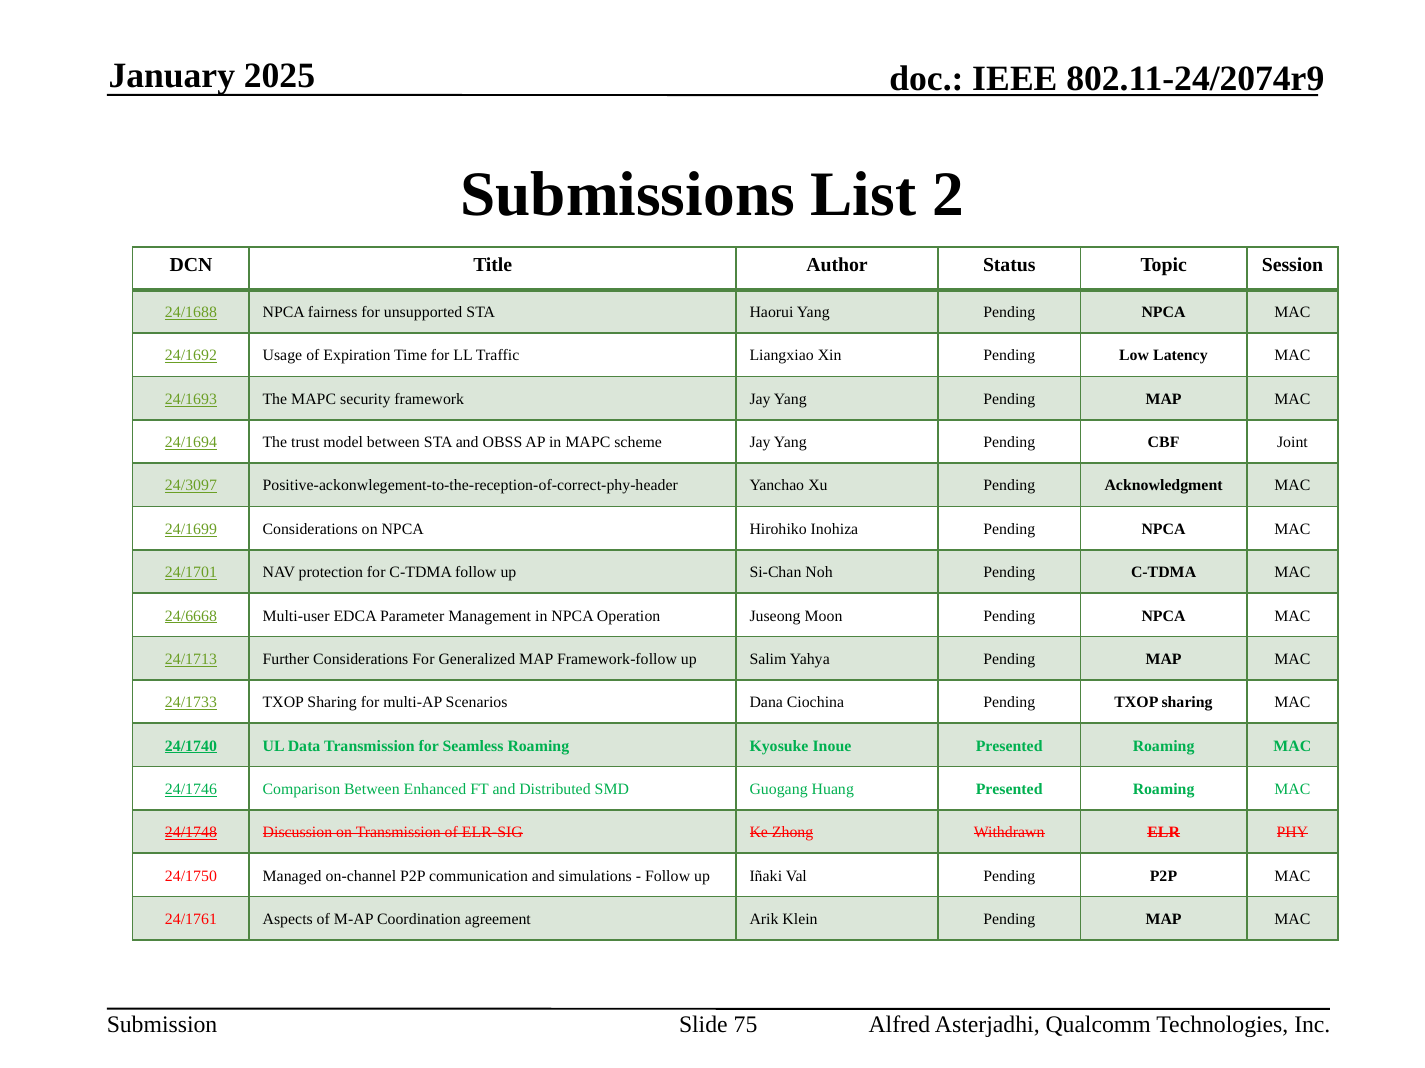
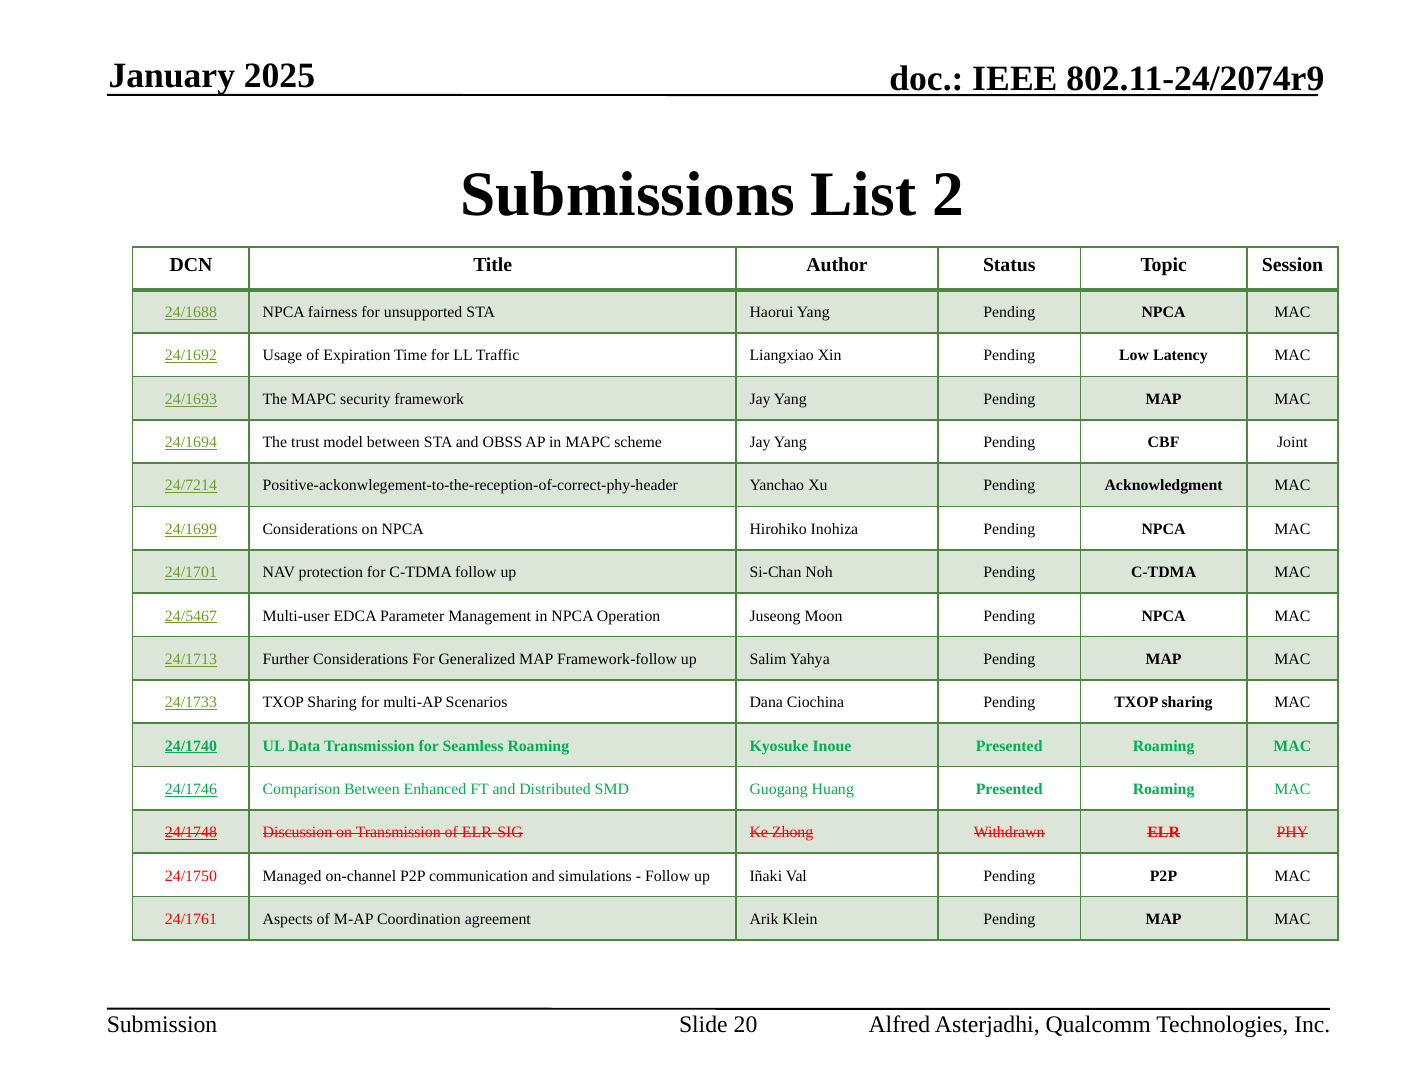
24/3097: 24/3097 -> 24/7214
24/6668: 24/6668 -> 24/5467
75: 75 -> 20
